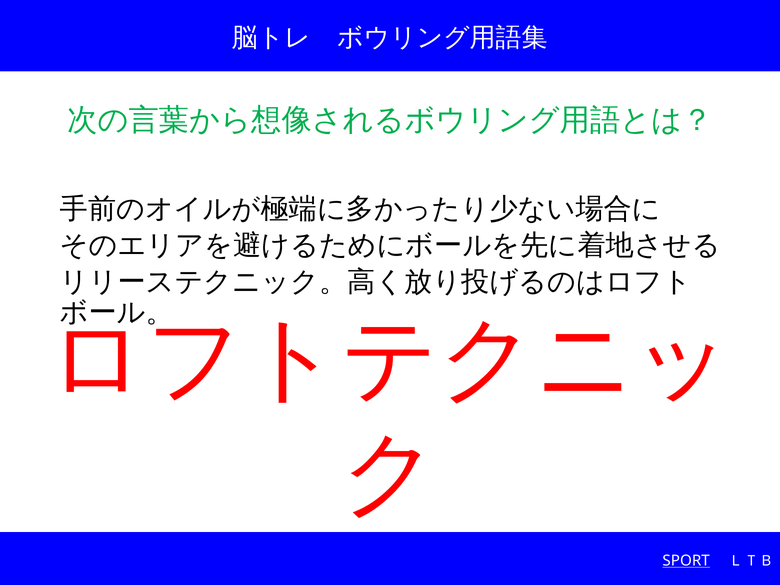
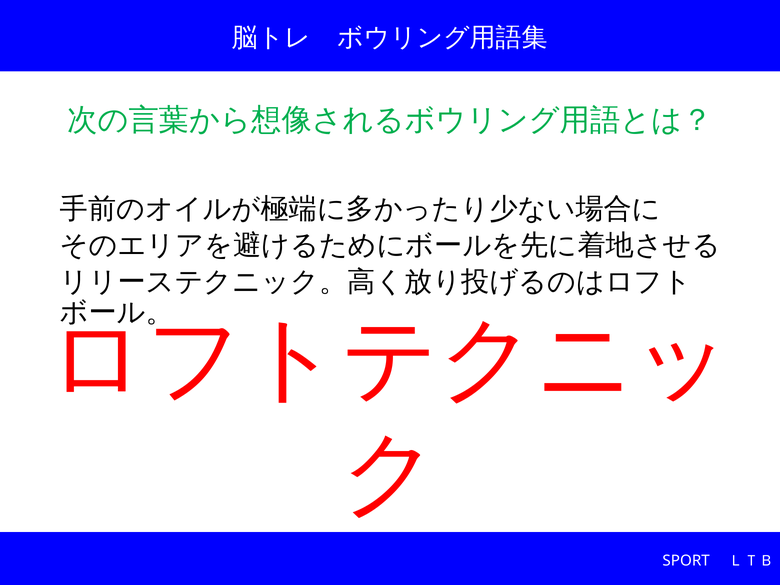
SPORT underline: present -> none
